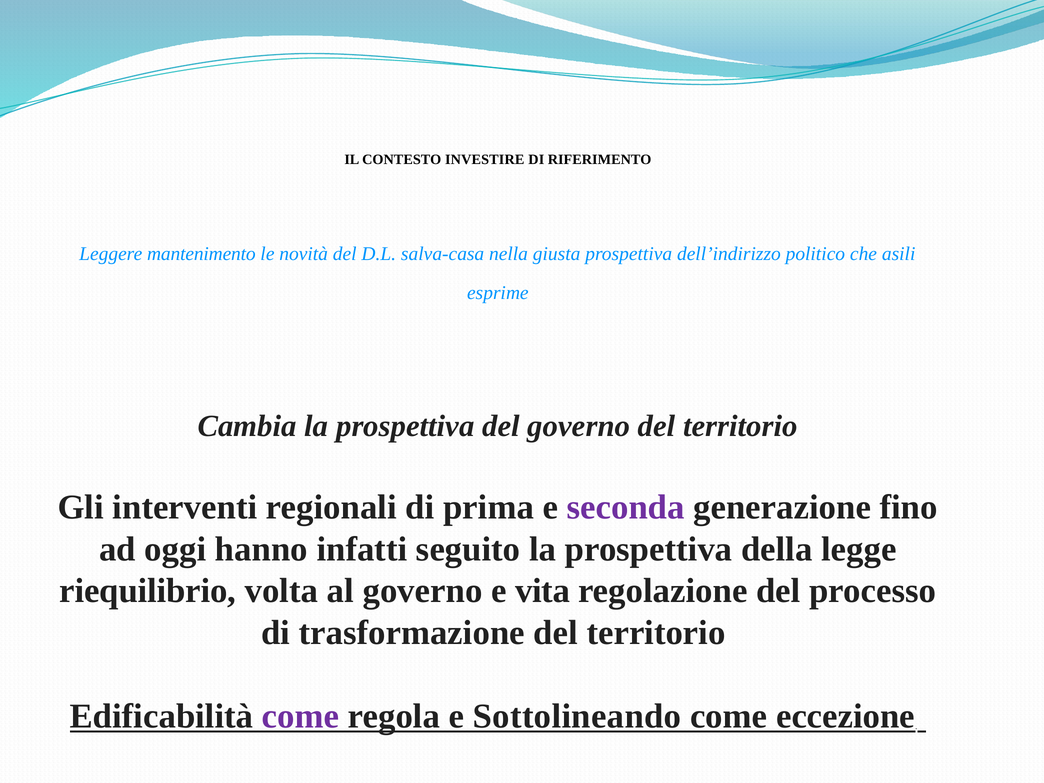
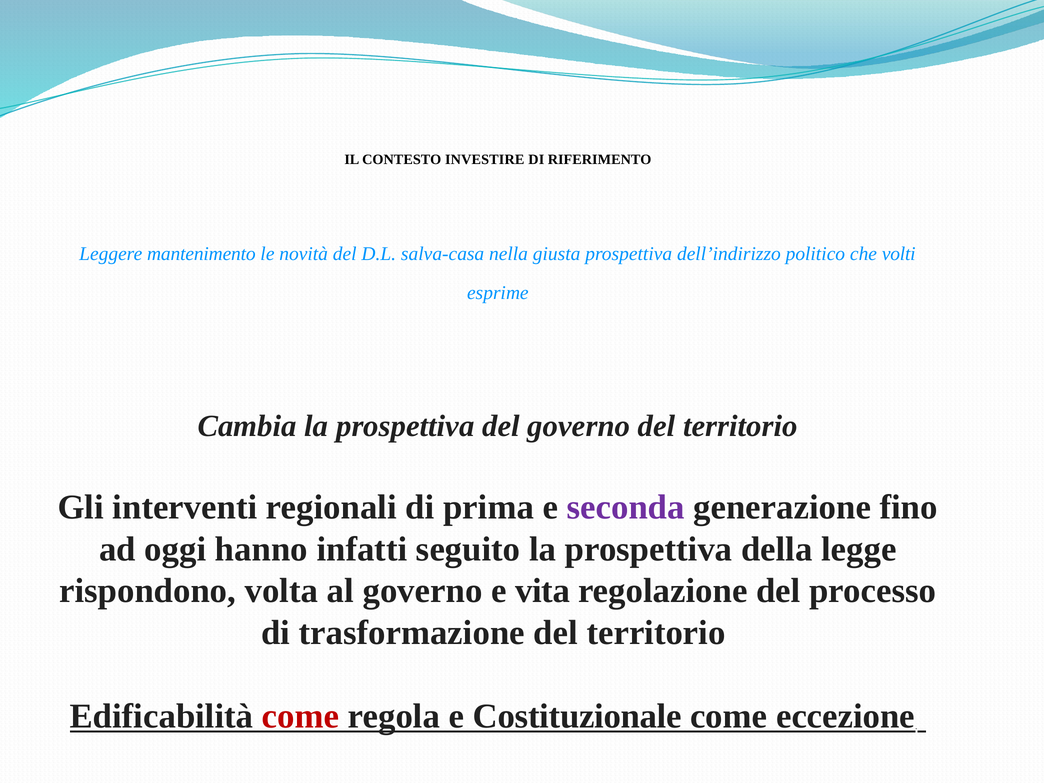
asili: asili -> volti
riequilibrio: riequilibrio -> rispondono
come at (301, 716) colour: purple -> red
Sottolineando: Sottolineando -> Costituzionale
